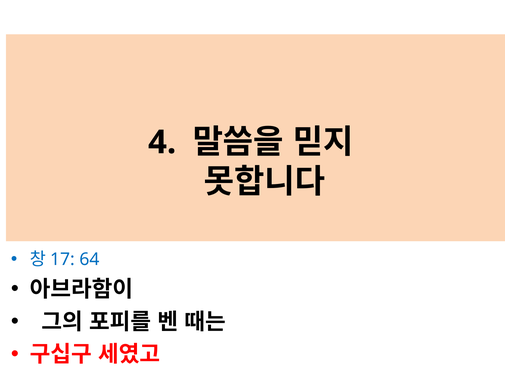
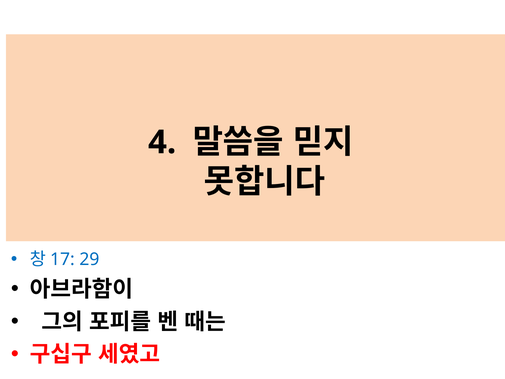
64: 64 -> 29
